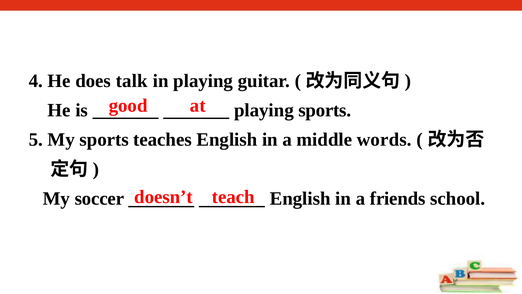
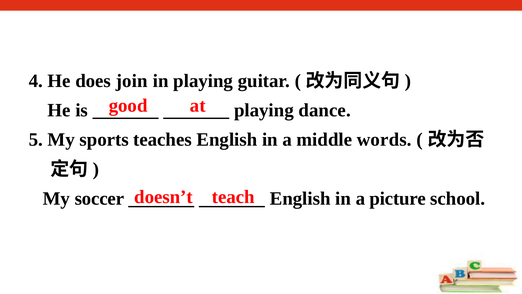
talk: talk -> join
playing sports: sports -> dance
friends: friends -> picture
